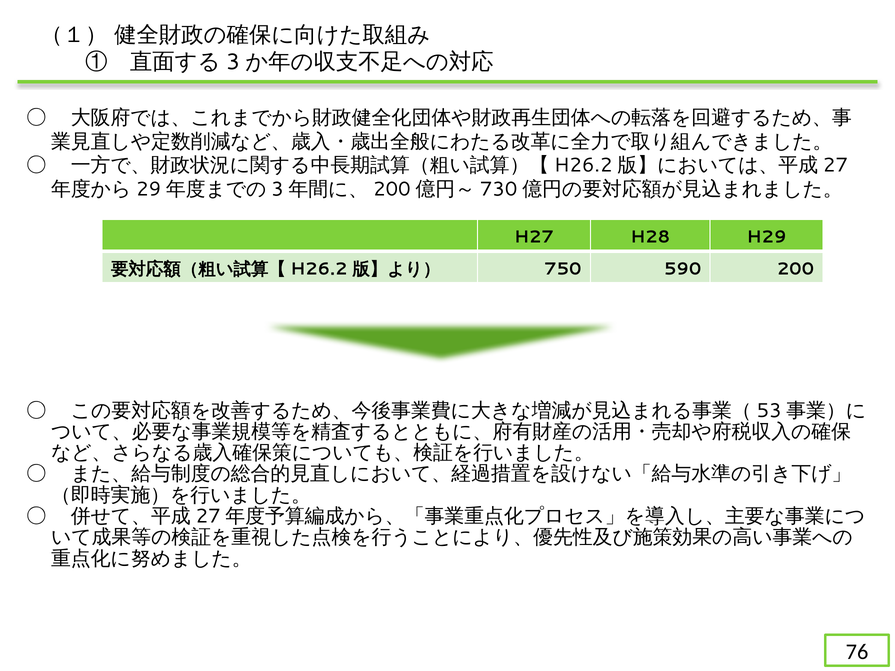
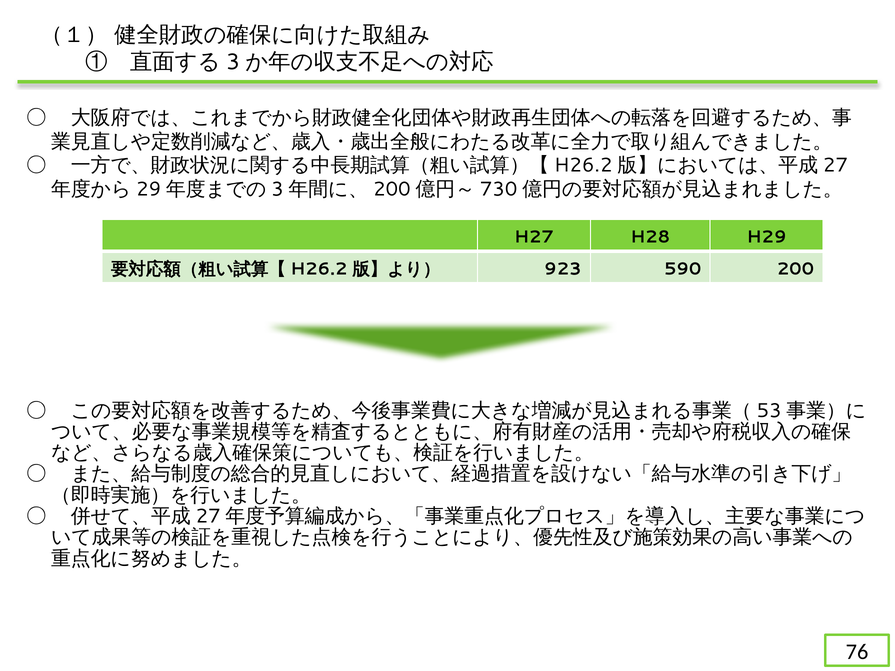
750: 750 -> 923
